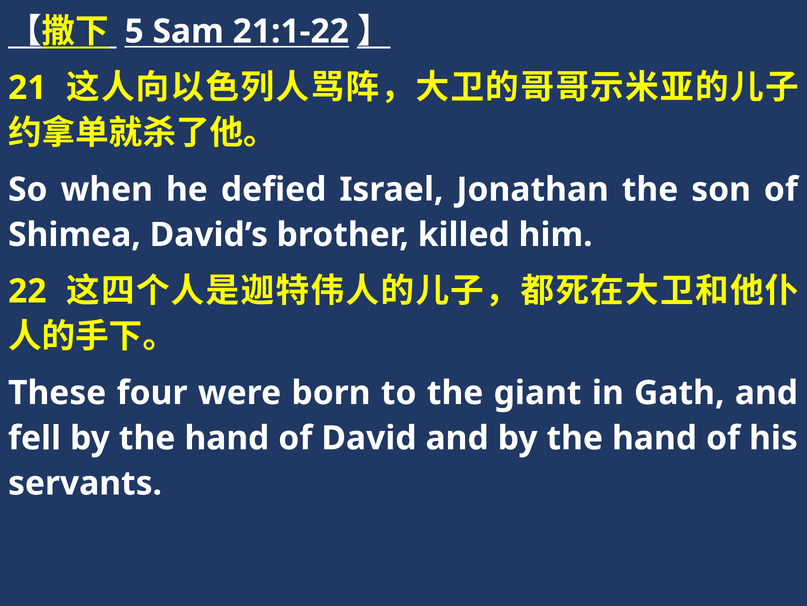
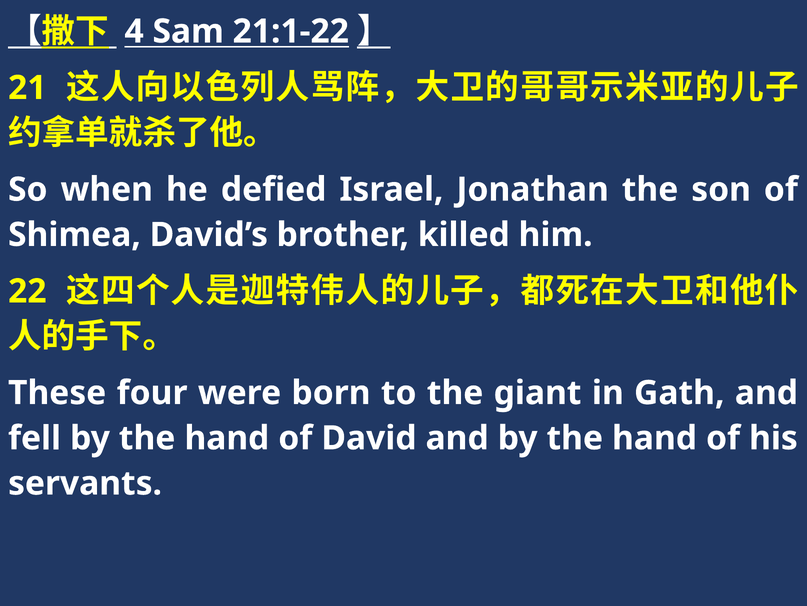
5: 5 -> 4
